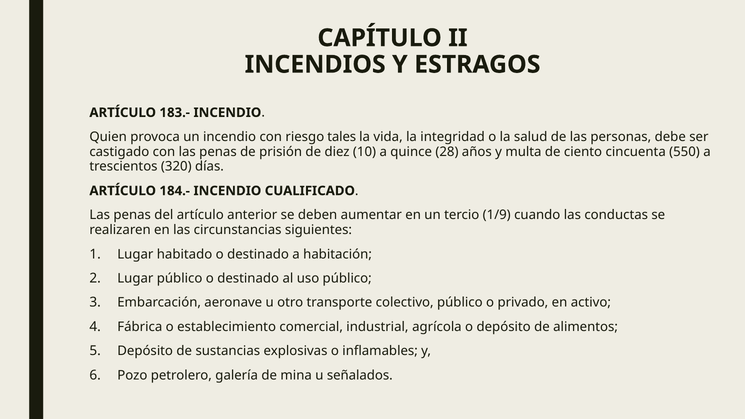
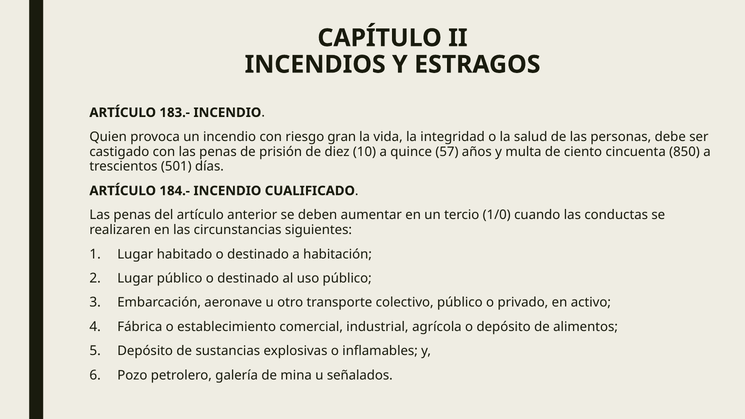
tales: tales -> gran
28: 28 -> 57
550: 550 -> 850
320: 320 -> 501
1/9: 1/9 -> 1/0
